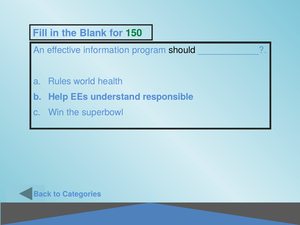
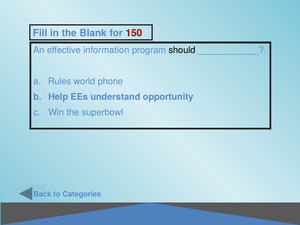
150 colour: green -> red
health: health -> phone
responsible: responsible -> opportunity
